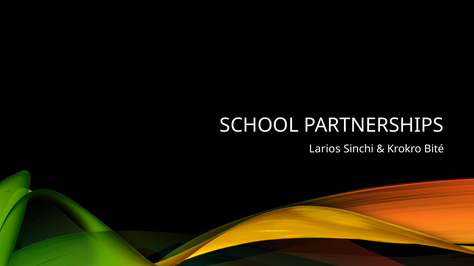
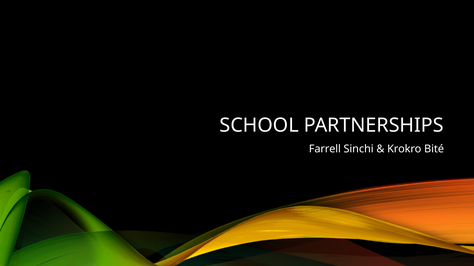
Larios: Larios -> Farrell
